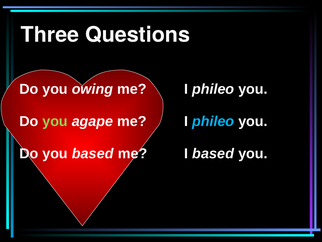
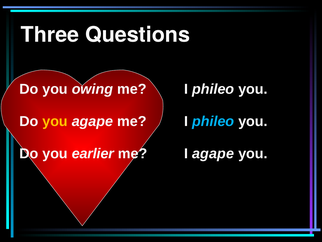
you at (55, 121) colour: light green -> yellow
you based: based -> earlier
I based: based -> agape
